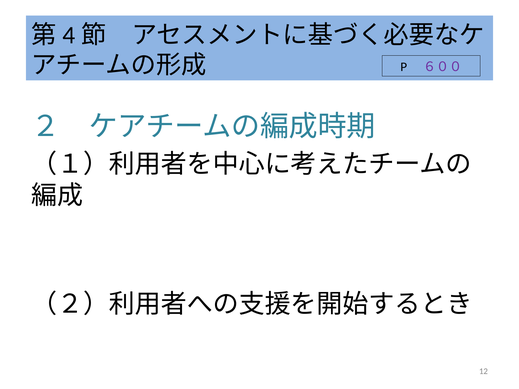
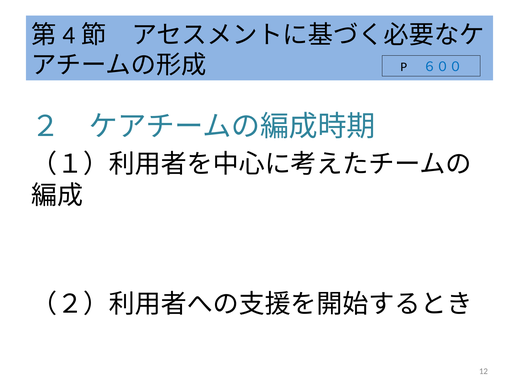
６００ colour: purple -> blue
